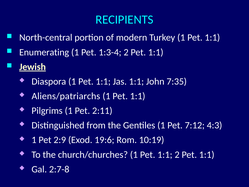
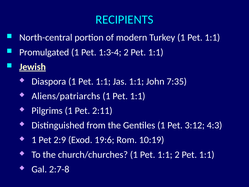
Enumerating: Enumerating -> Promulgated
7:12: 7:12 -> 3:12
